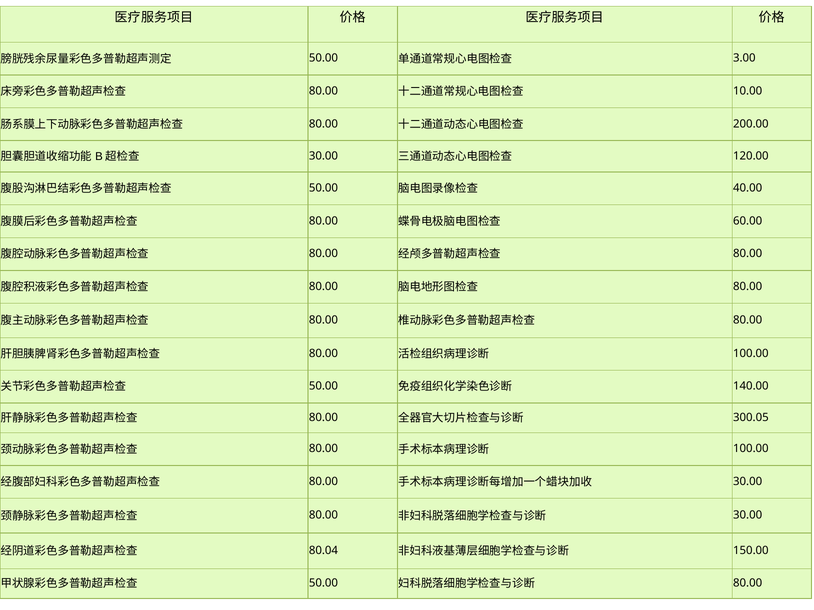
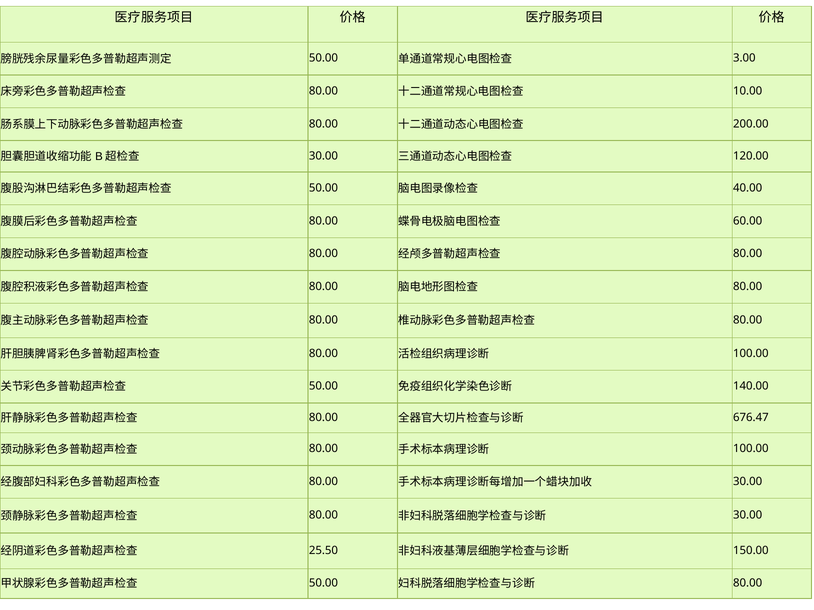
300.05: 300.05 -> 676.47
80.04: 80.04 -> 25.50
